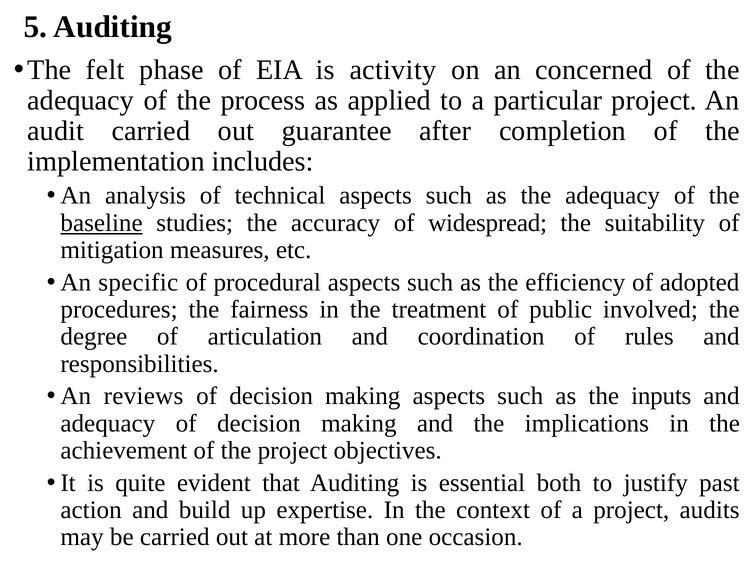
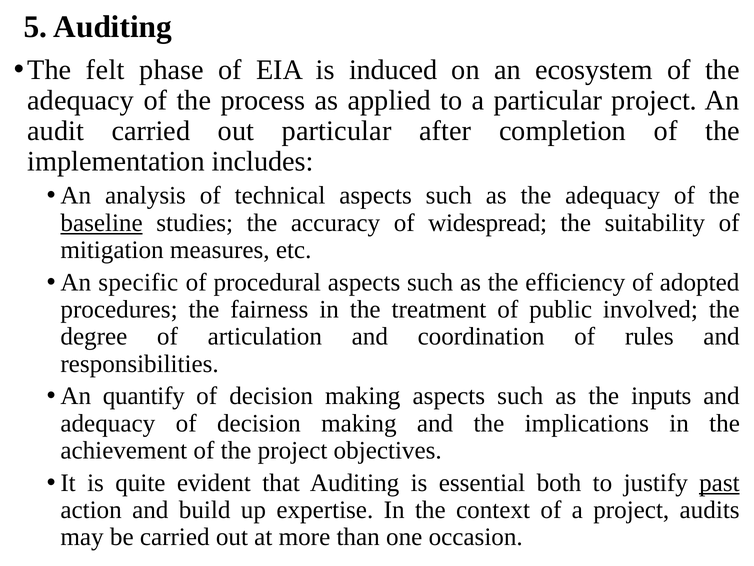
activity: activity -> induced
concerned: concerned -> ecosystem
out guarantee: guarantee -> particular
reviews: reviews -> quantify
past underline: none -> present
